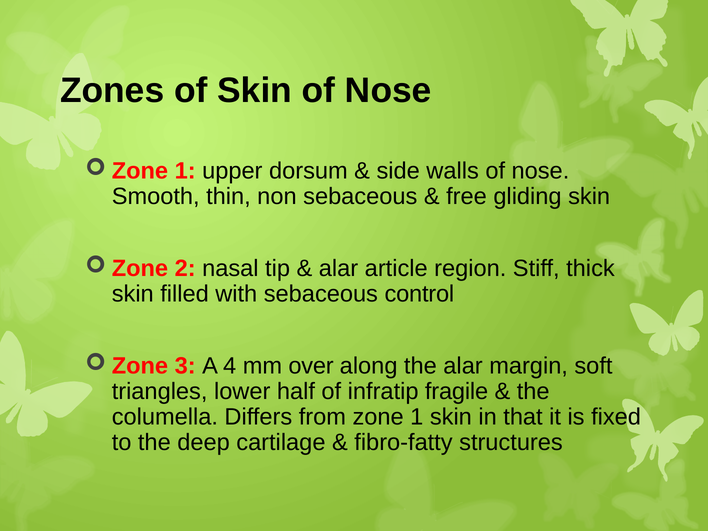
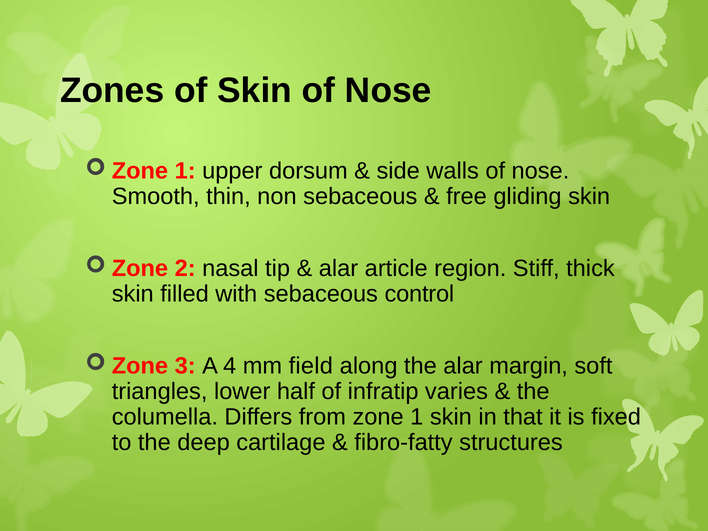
over: over -> field
fragile: fragile -> varies
